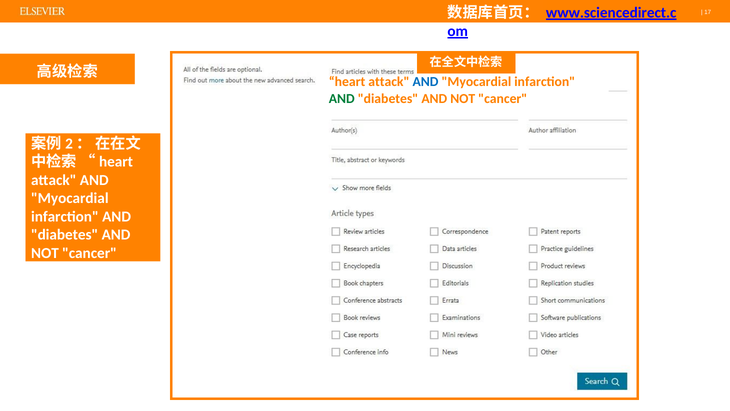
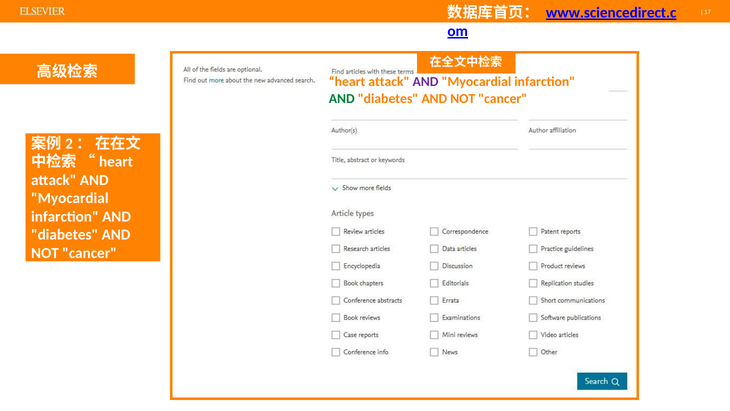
AND at (425, 82) colour: blue -> purple
